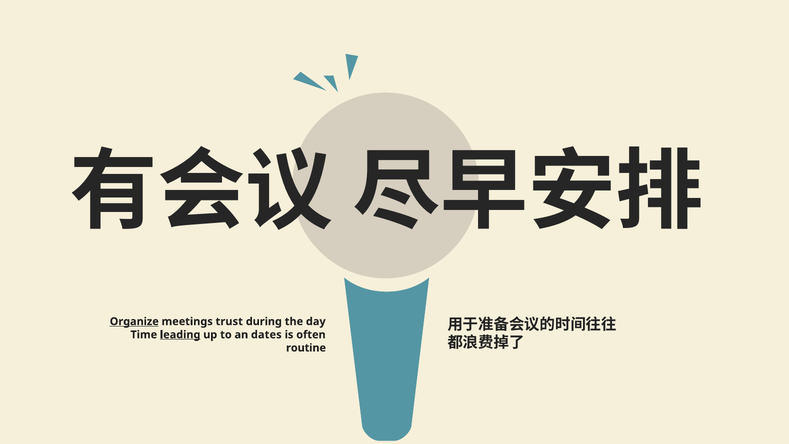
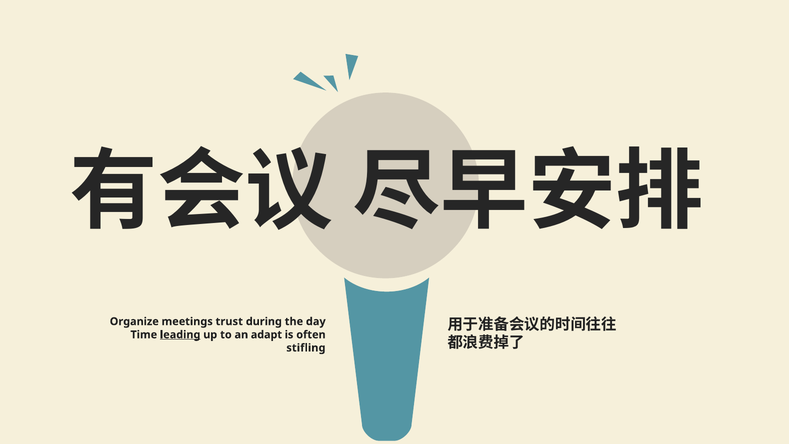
Organize underline: present -> none
dates: dates -> adapt
routine: routine -> stifling
